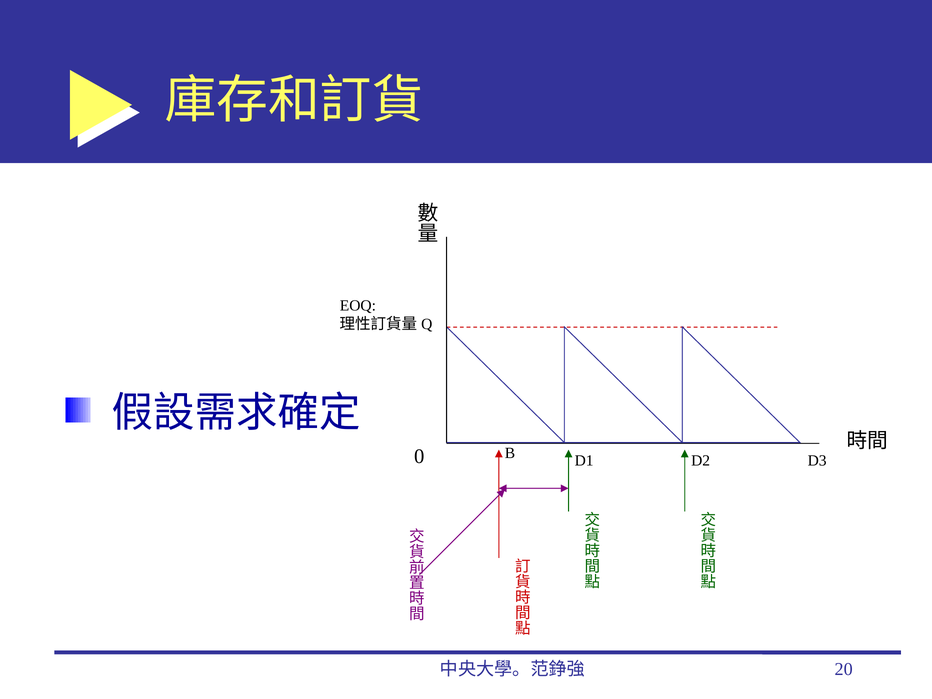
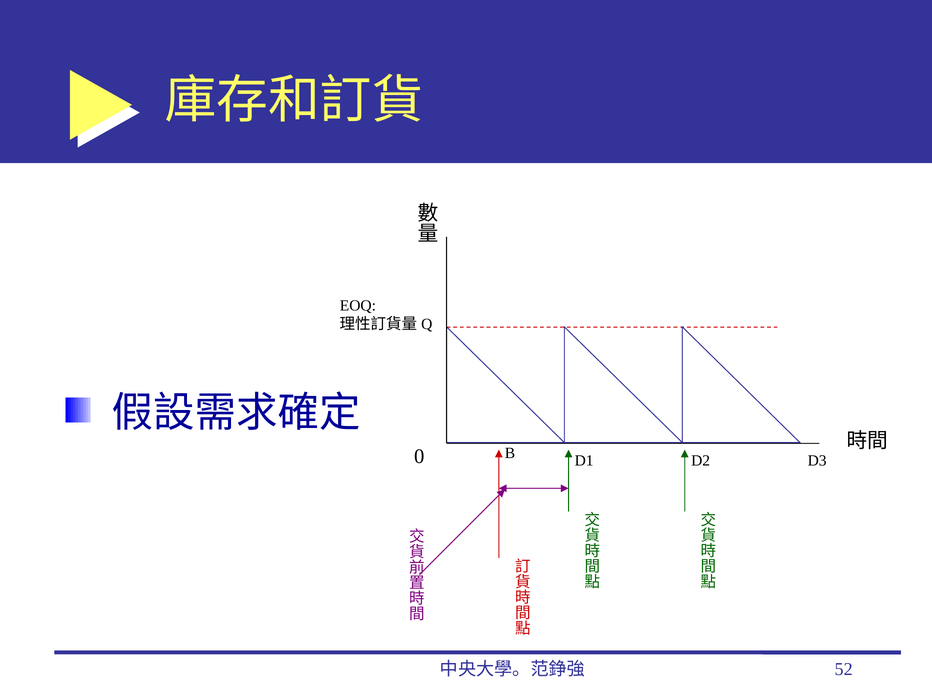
20: 20 -> 52
